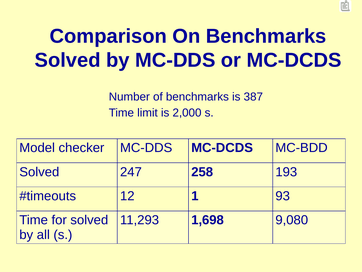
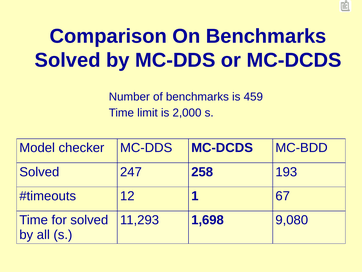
387: 387 -> 459
93: 93 -> 67
